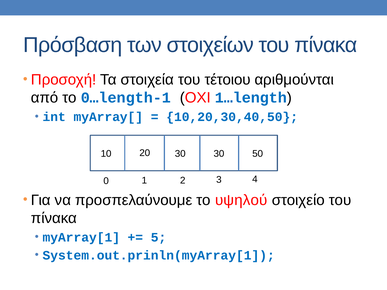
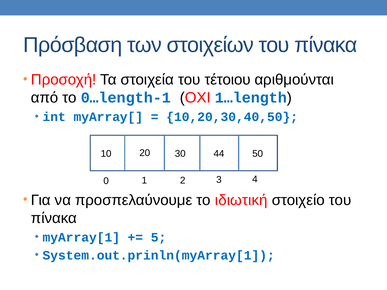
30 30: 30 -> 44
υψηλού: υψηλού -> ιδιωτική
